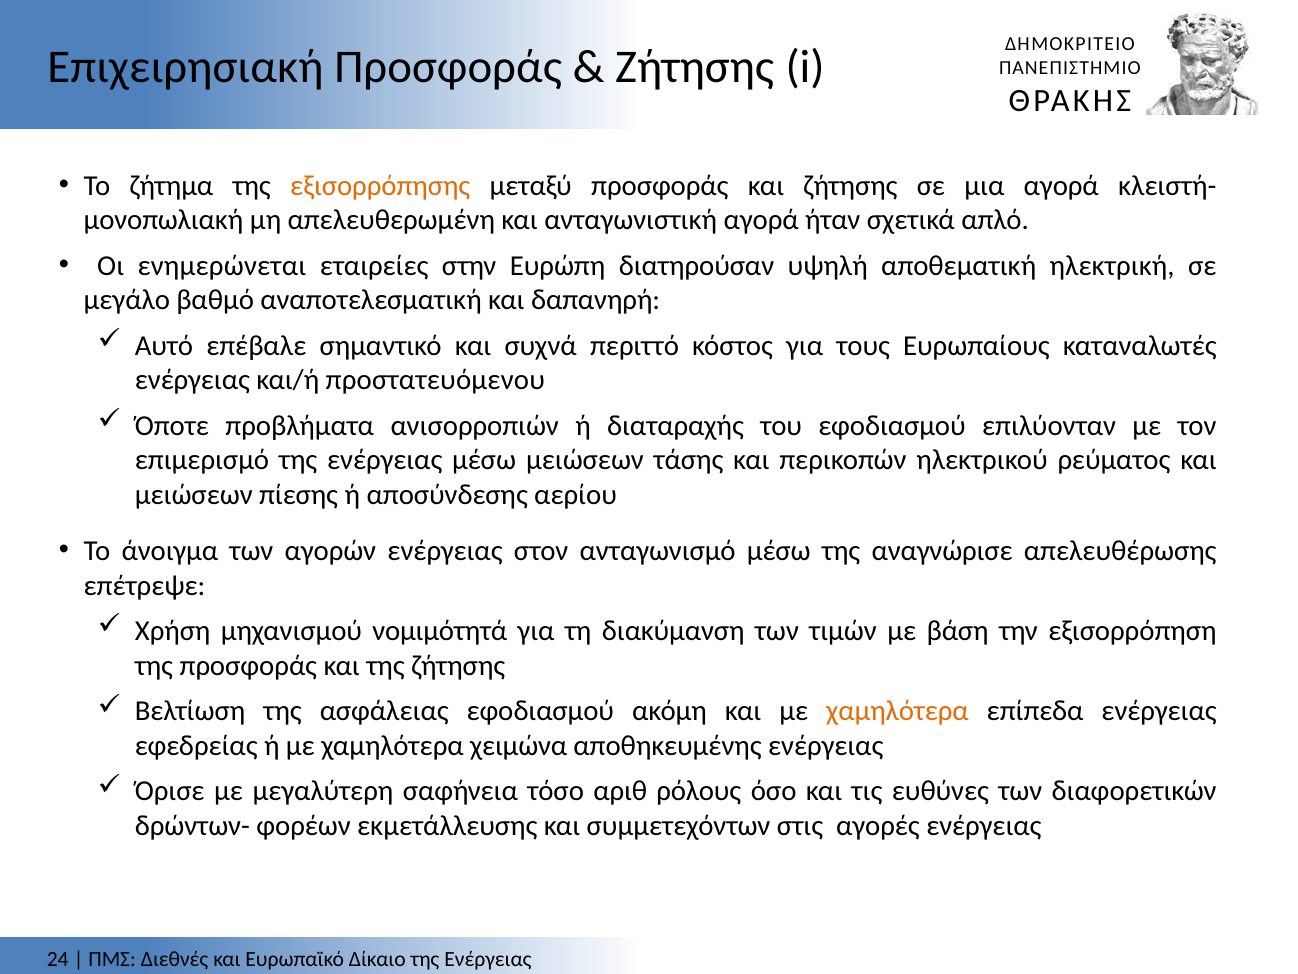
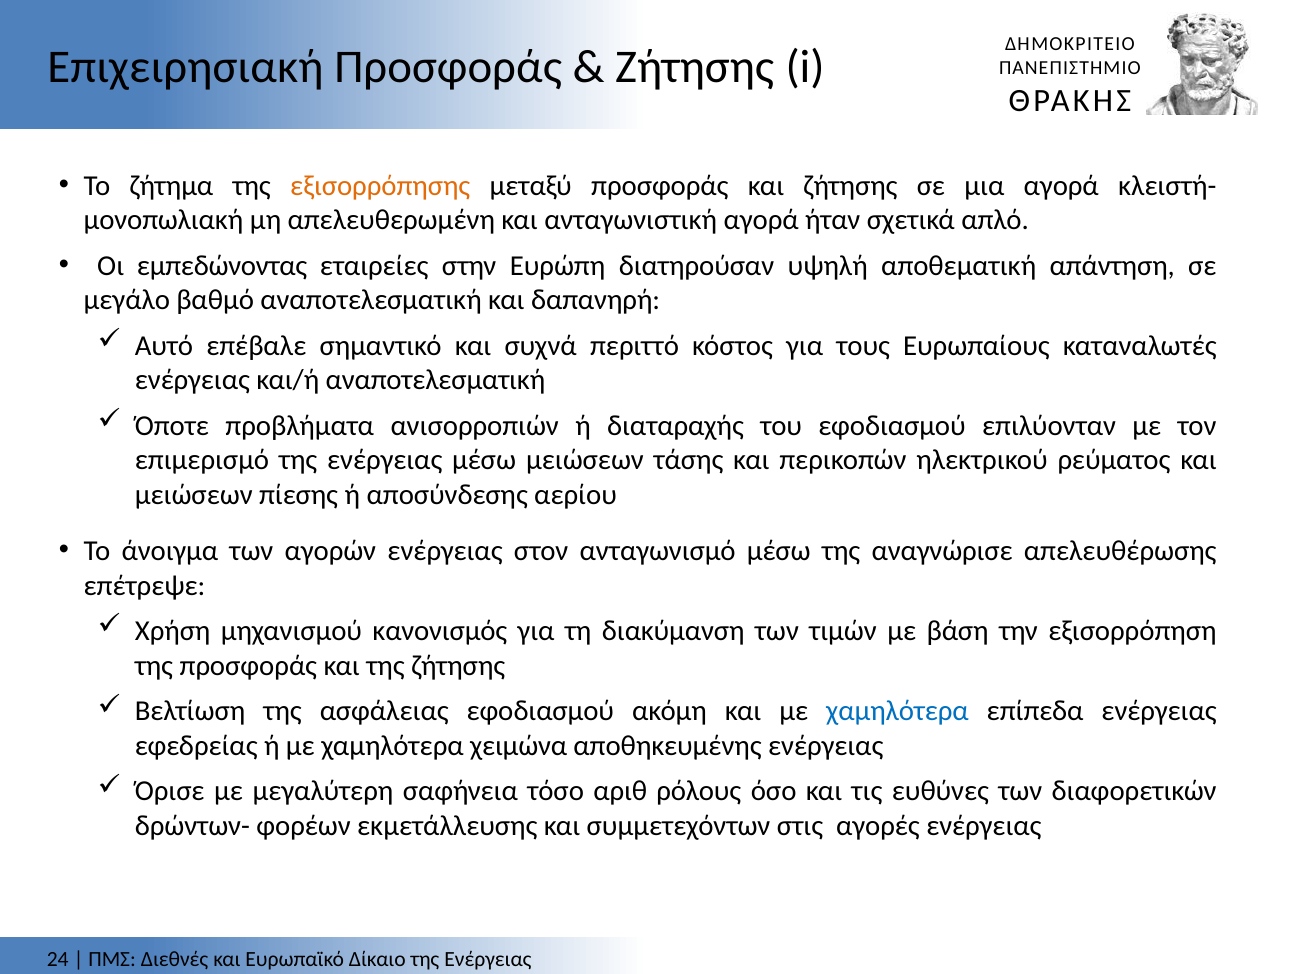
ενημερώνεται: ενημερώνεται -> εμπεδώνοντας
ηλεκτρική: ηλεκτρική -> απάντηση
και/ή προστατευόμενου: προστατευόμενου -> αναποτελεσματική
νομιμότητά: νομιμότητά -> κανονισμός
χαμηλότερα at (898, 711) colour: orange -> blue
